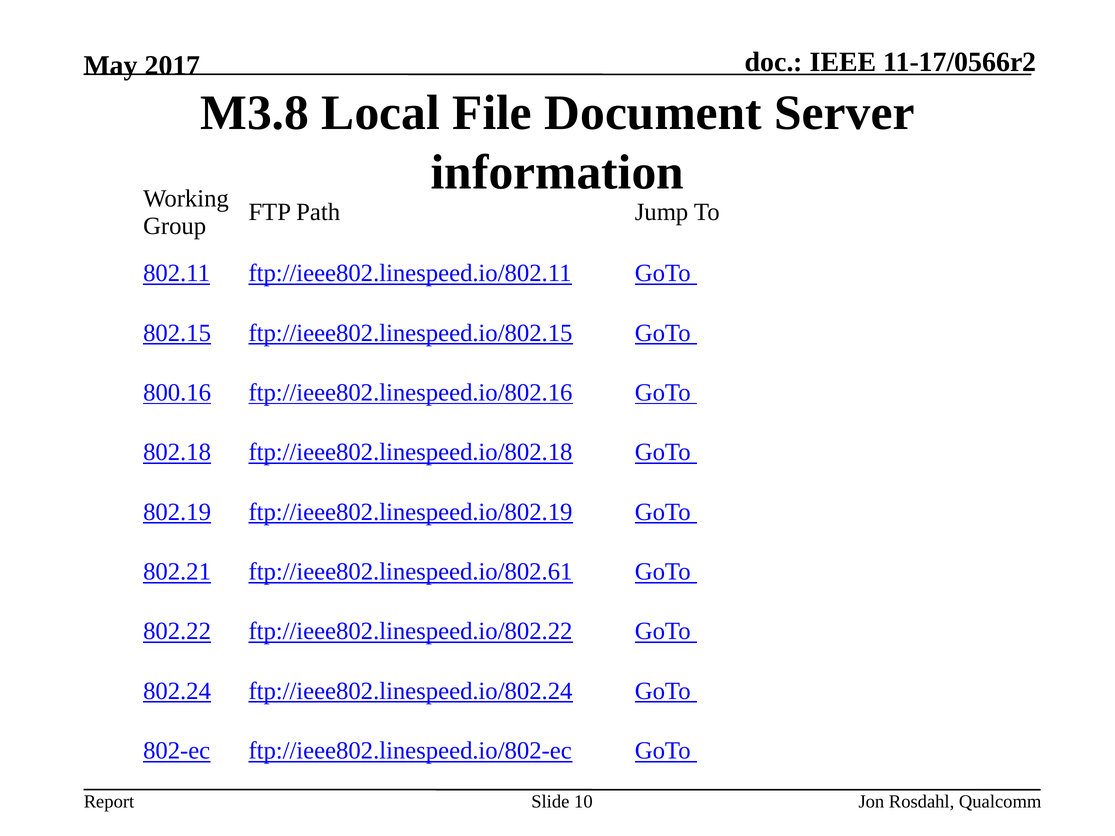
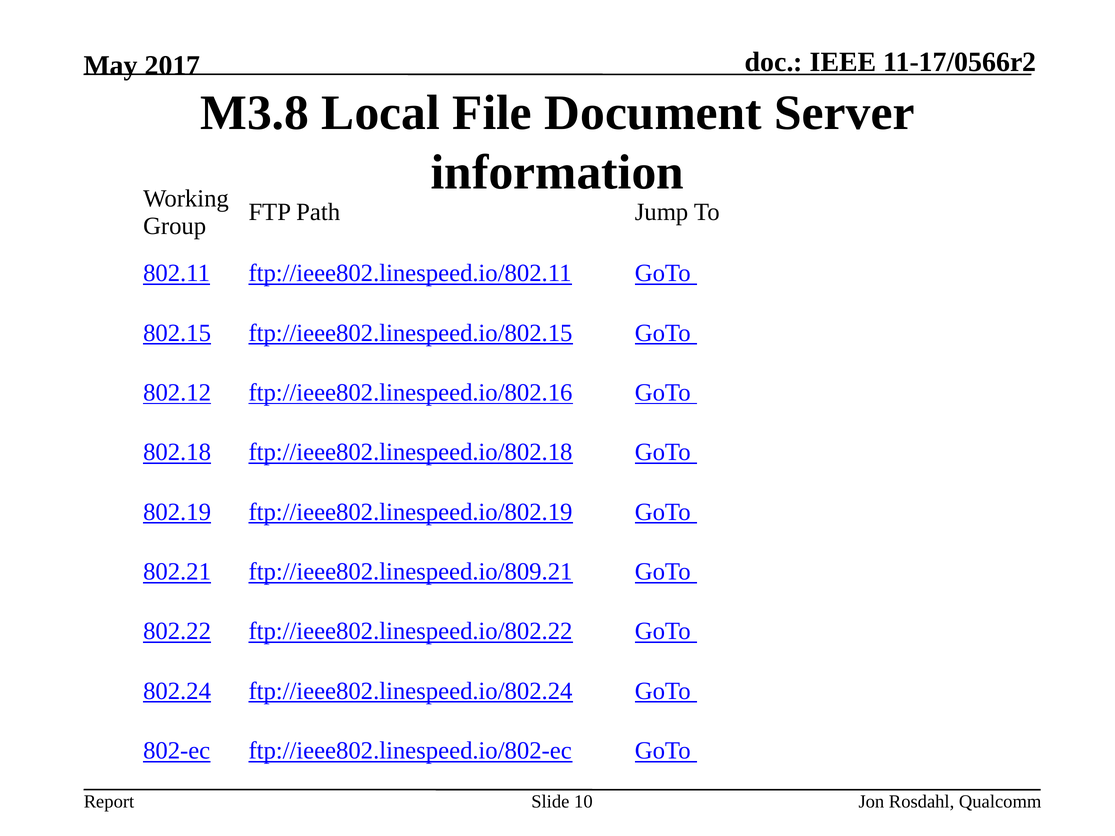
800.16: 800.16 -> 802.12
ftp://ieee802.linespeed.io/802.61: ftp://ieee802.linespeed.io/802.61 -> ftp://ieee802.linespeed.io/809.21
